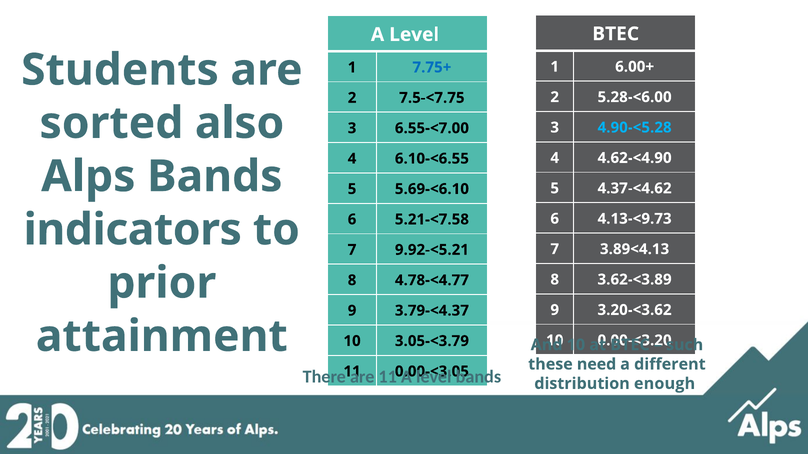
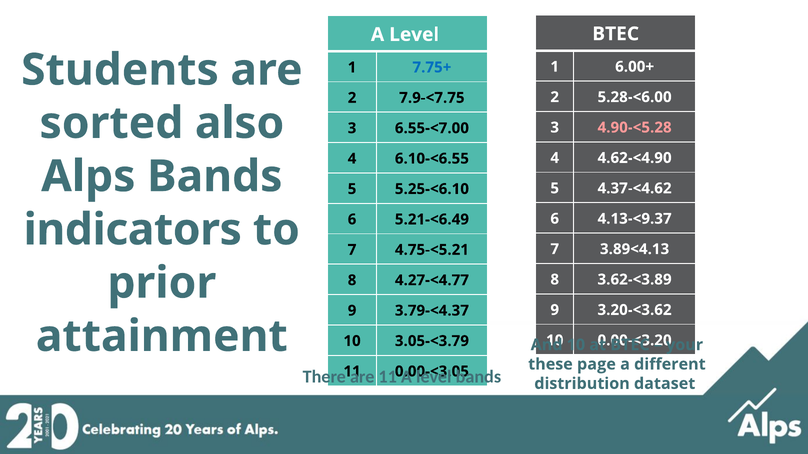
7.5-<7.75: 7.5-<7.75 -> 7.9-<7.75
4.90-<5.28 colour: light blue -> pink
5.69-<6.10: 5.69-<6.10 -> 5.25-<6.10
4.13-<9.73: 4.13-<9.73 -> 4.13-<9.37
5.21-<7.58: 5.21-<7.58 -> 5.21-<6.49
9.92-<5.21: 9.92-<5.21 -> 4.75-<5.21
4.78-<4.77: 4.78-<4.77 -> 4.27-<4.77
such: such -> your
need: need -> page
enough: enough -> dataset
